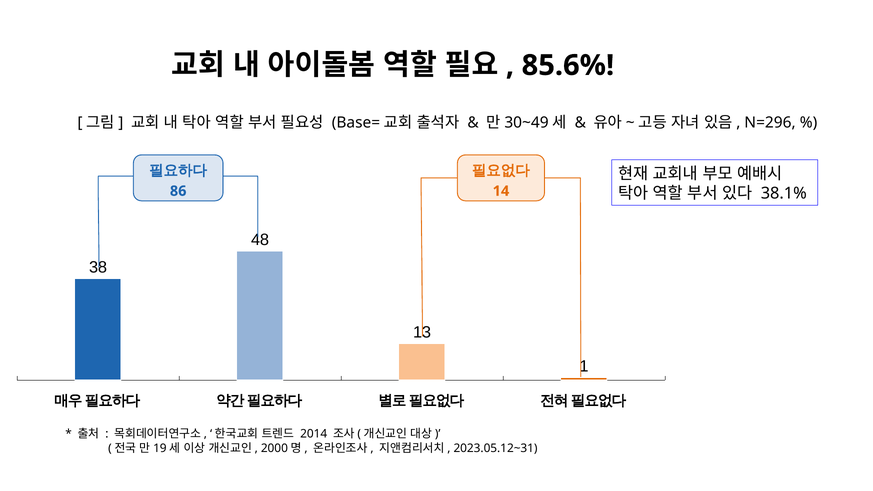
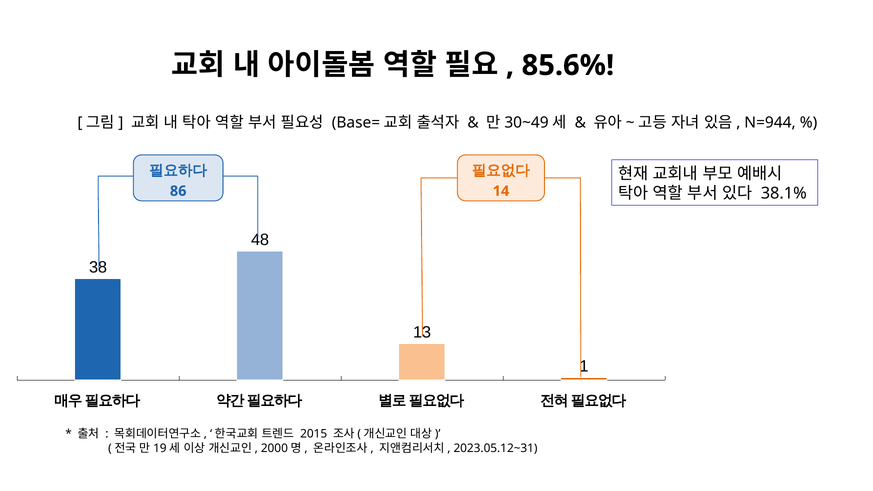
N=296: N=296 -> N=944
2014: 2014 -> 2015
